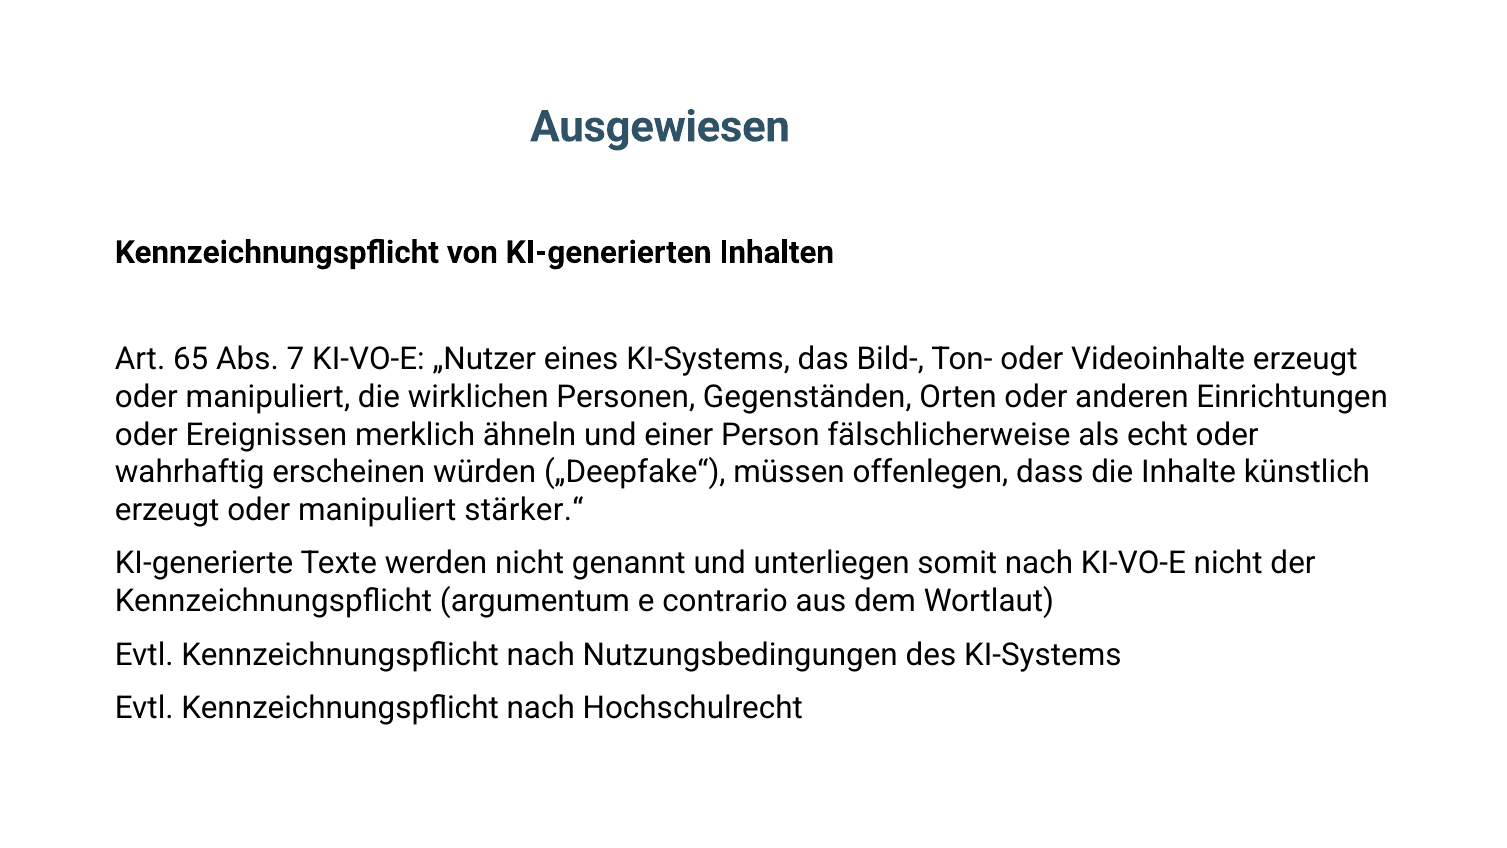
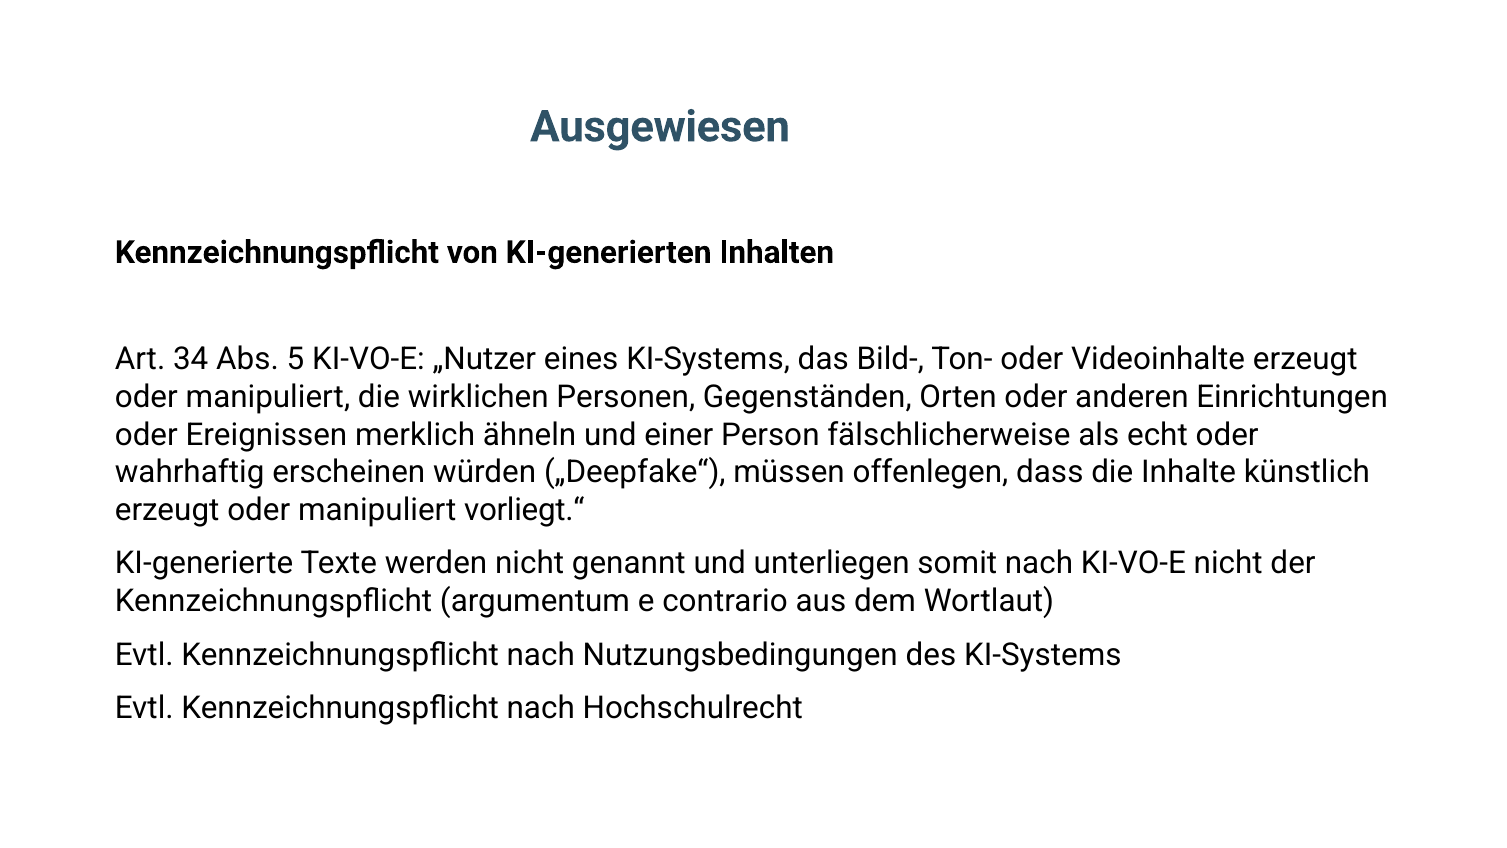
65: 65 -> 34
7: 7 -> 5
stärker.“: stärker.“ -> vorliegt.“
